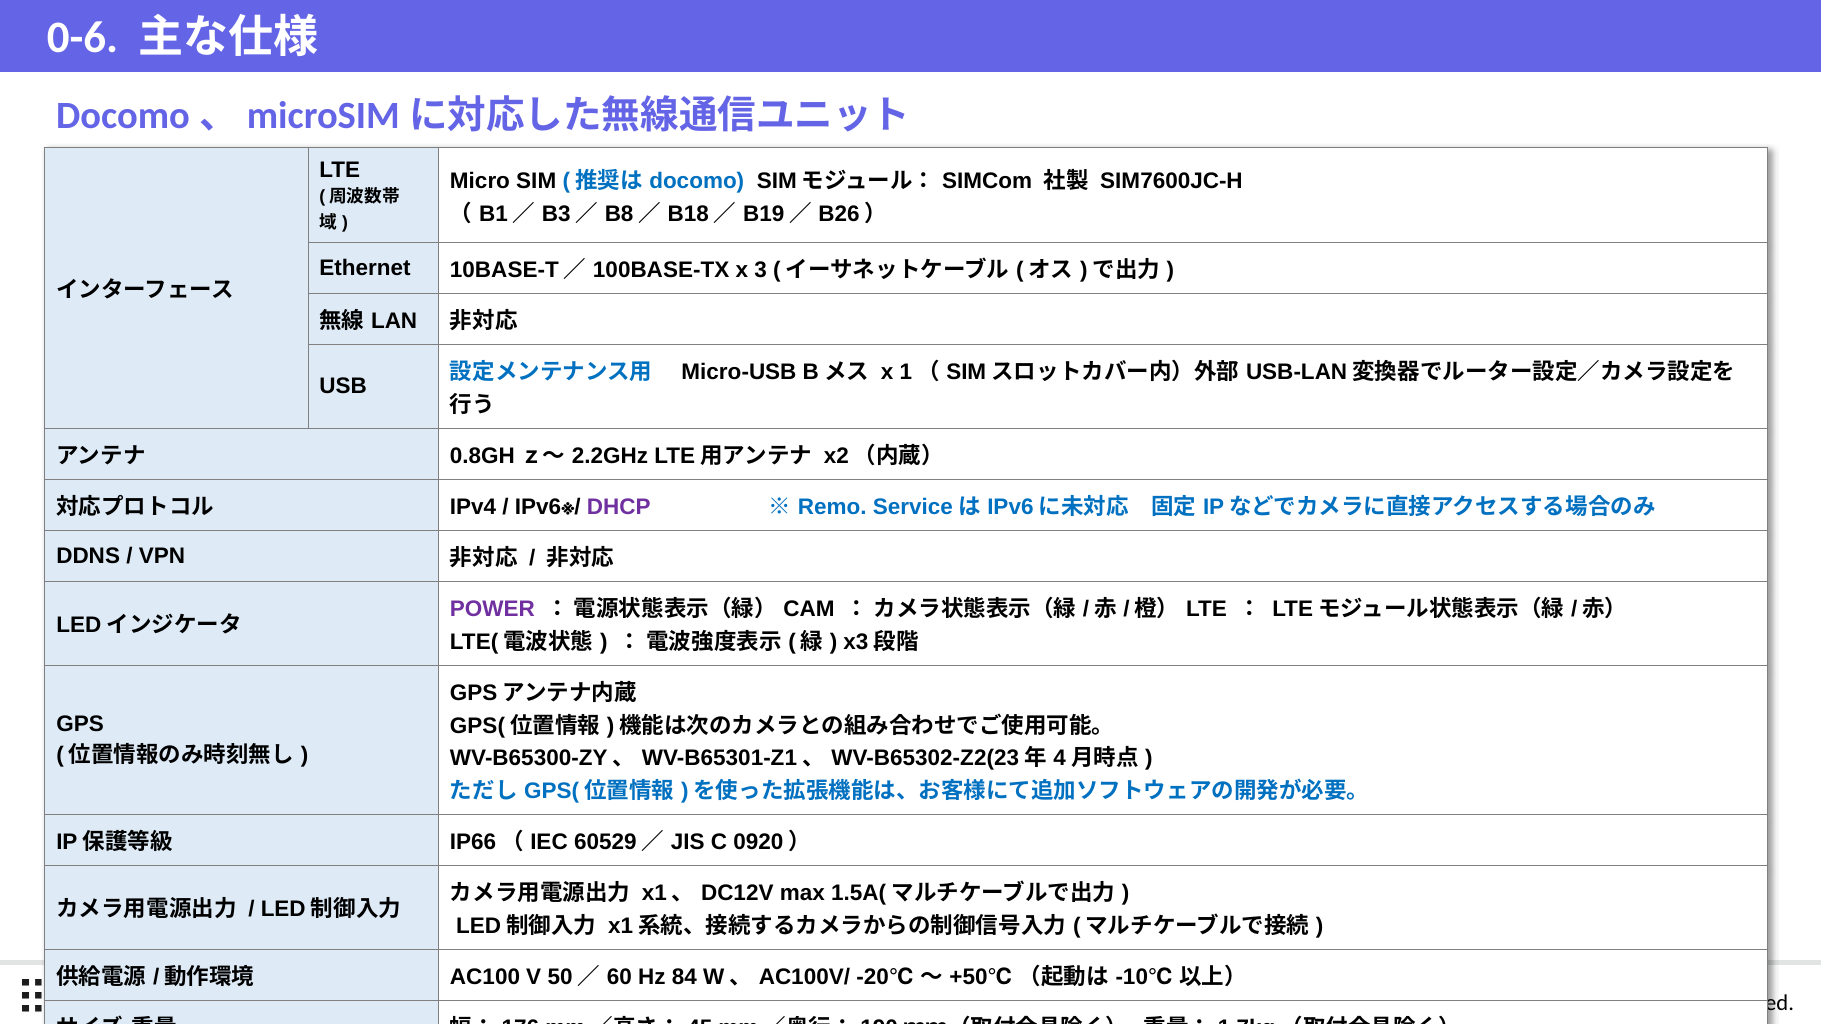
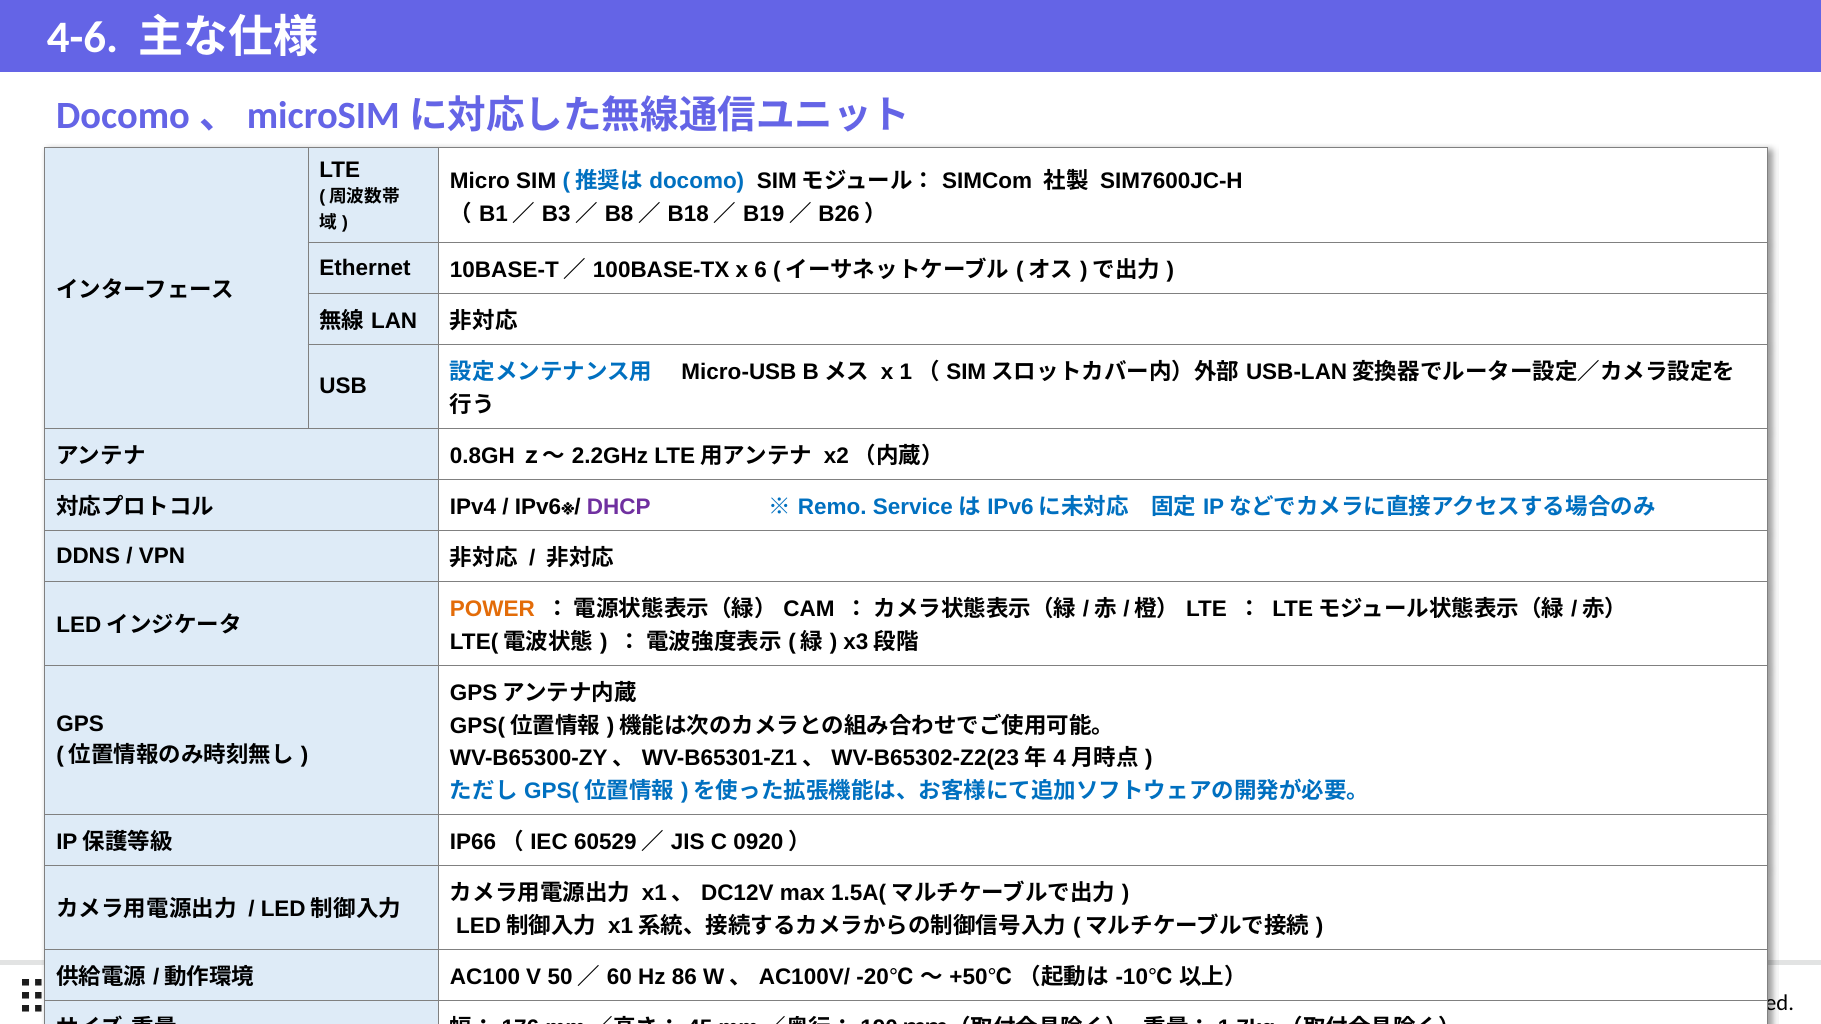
0-6: 0-6 -> 4-6
3: 3 -> 6
POWER colour: purple -> orange
84: 84 -> 86
